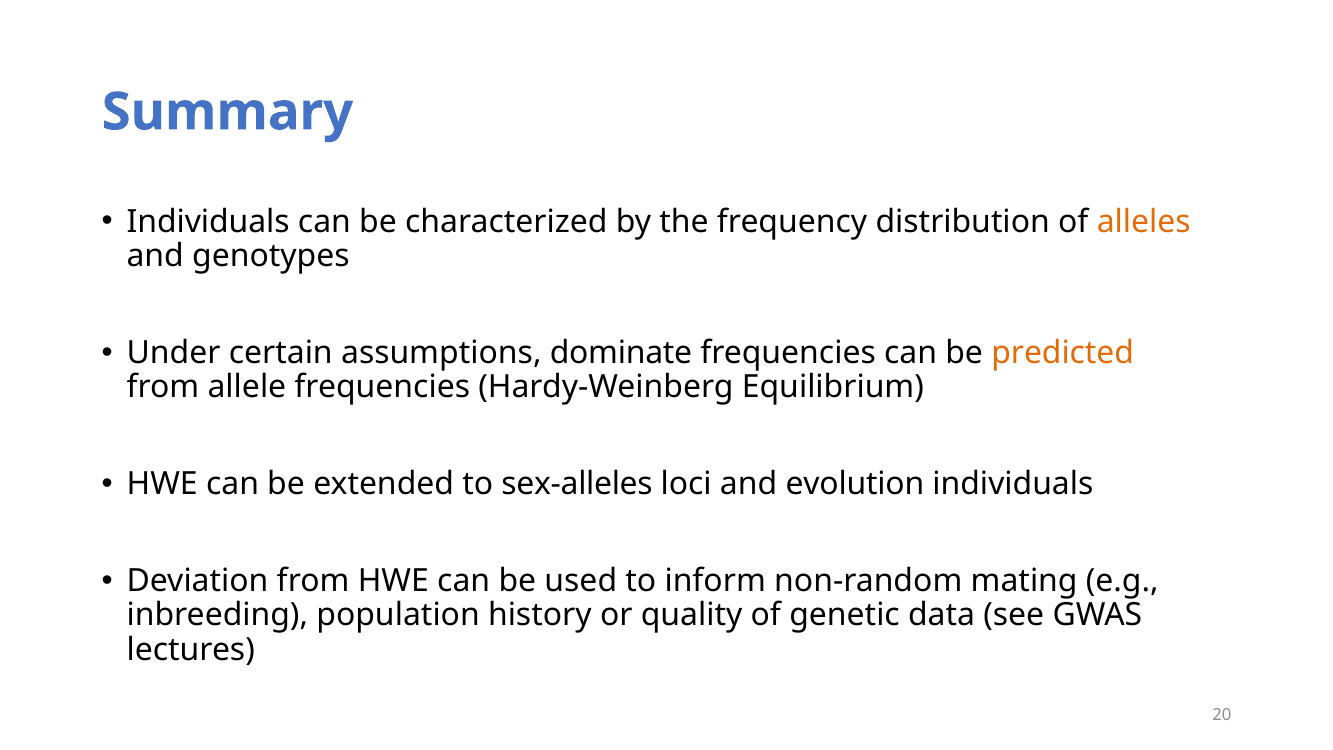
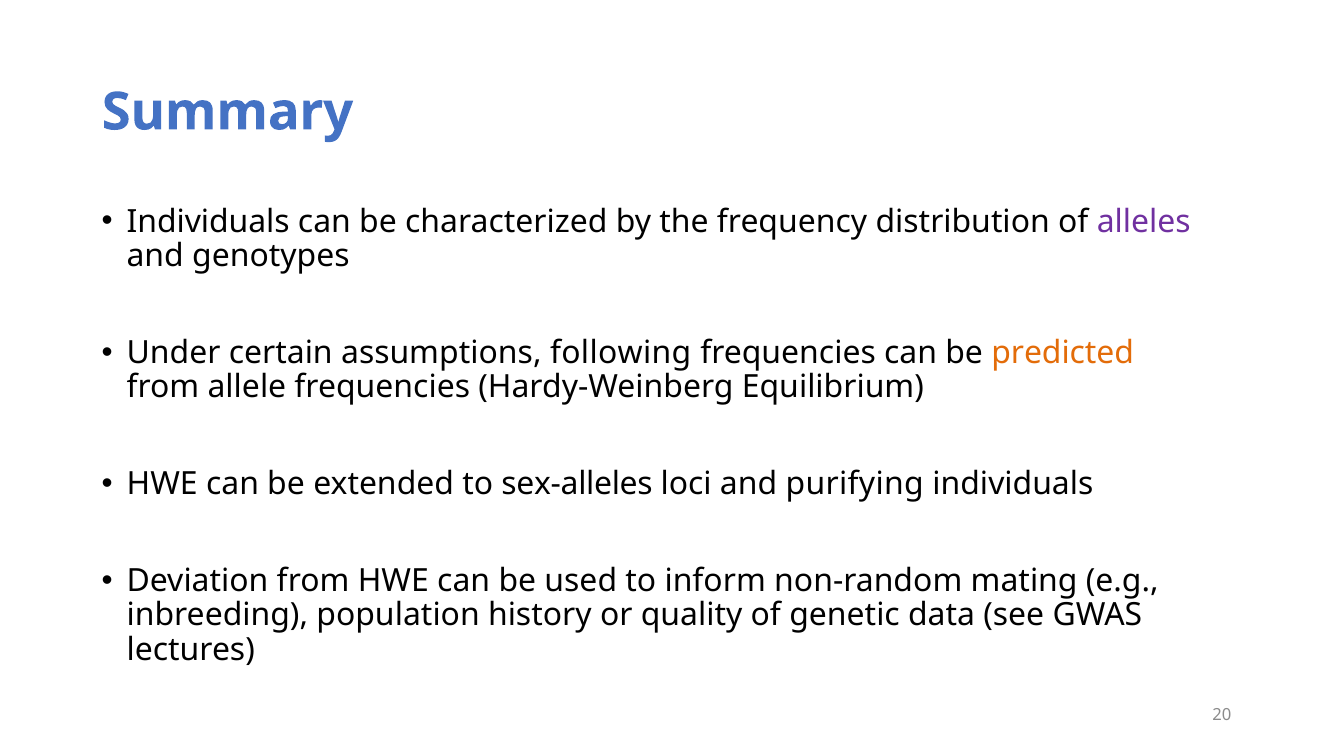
alleles colour: orange -> purple
dominate: dominate -> following
evolution: evolution -> purifying
